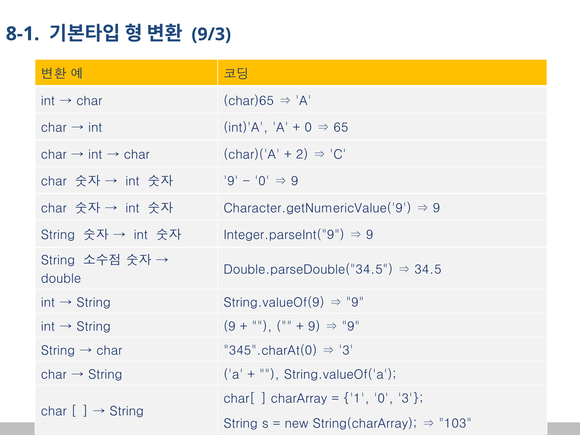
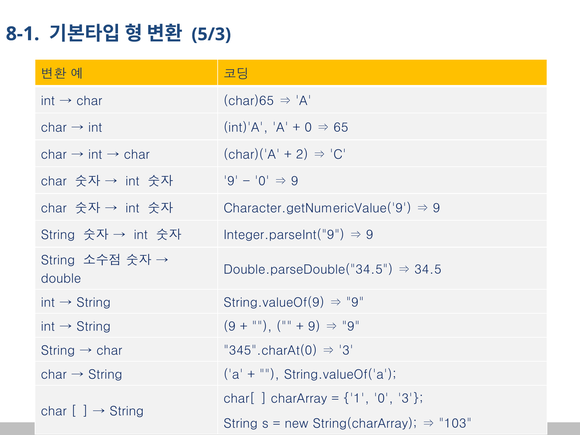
9/3: 9/3 -> 5/3
